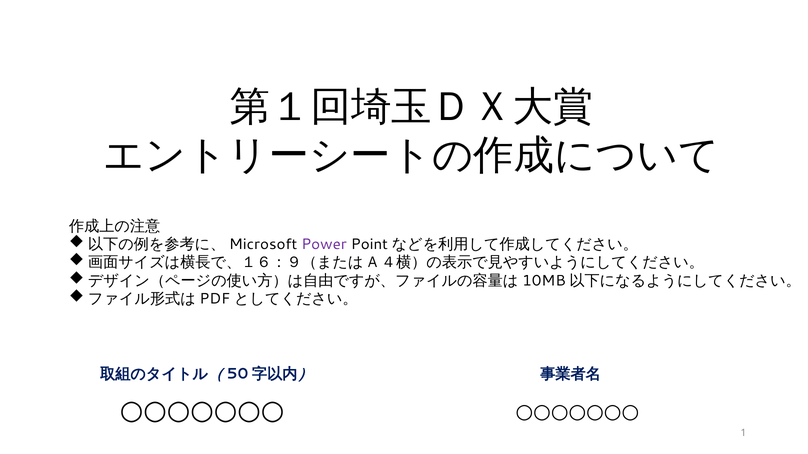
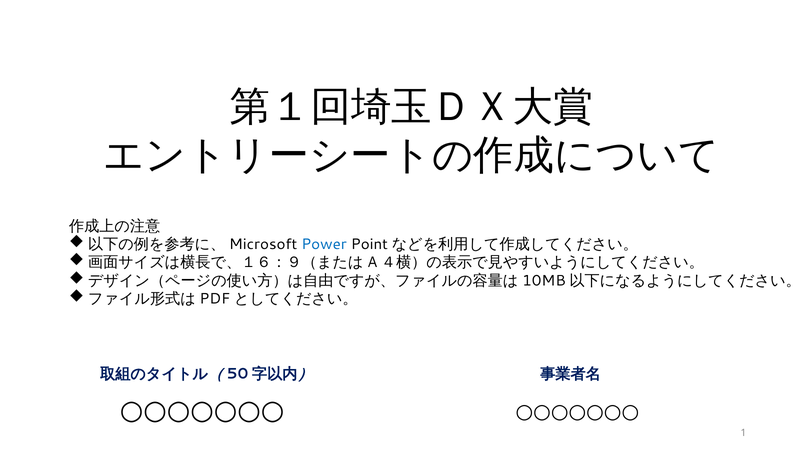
Power colour: purple -> blue
